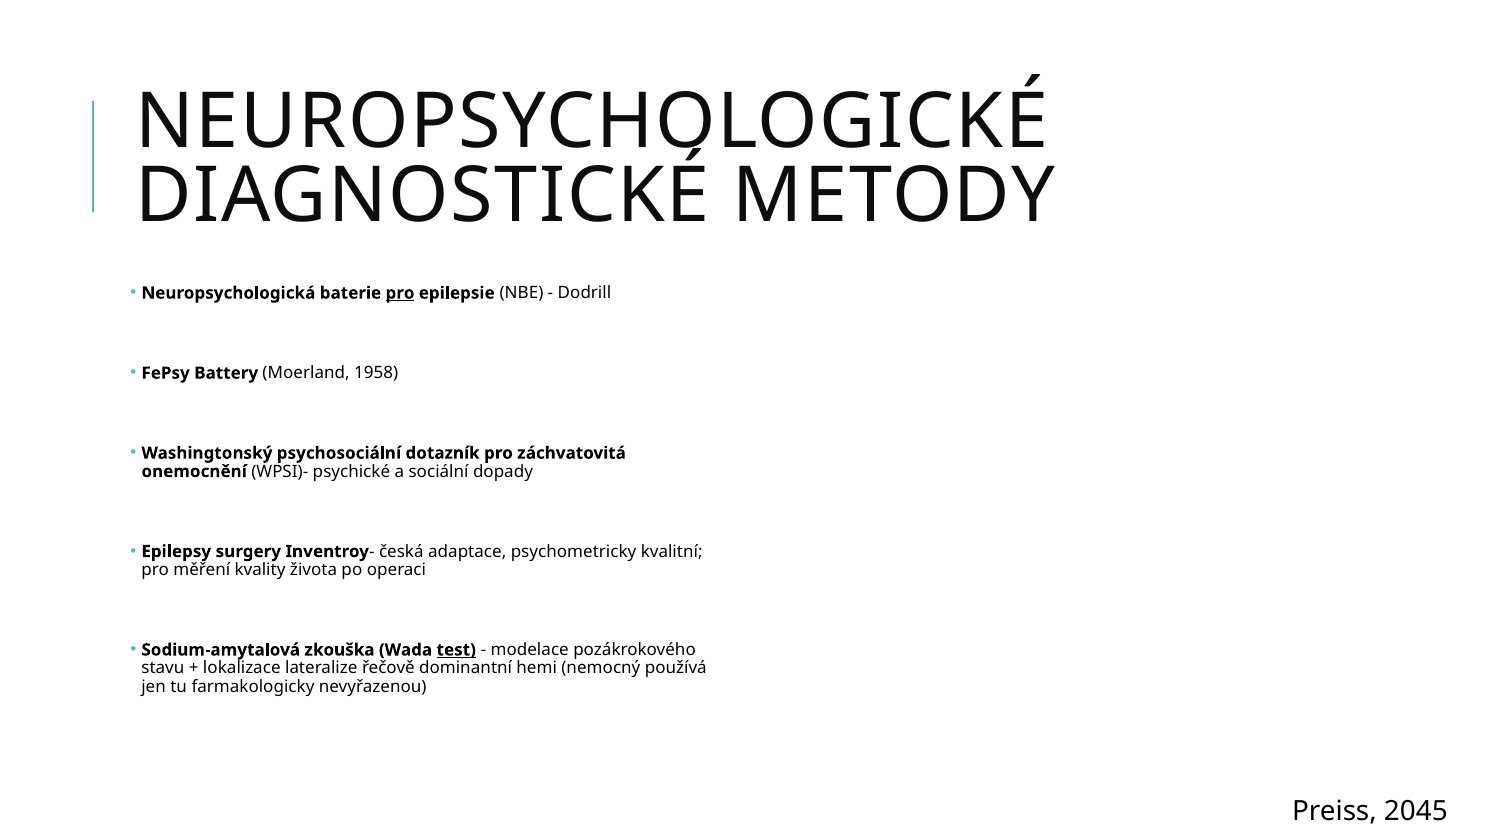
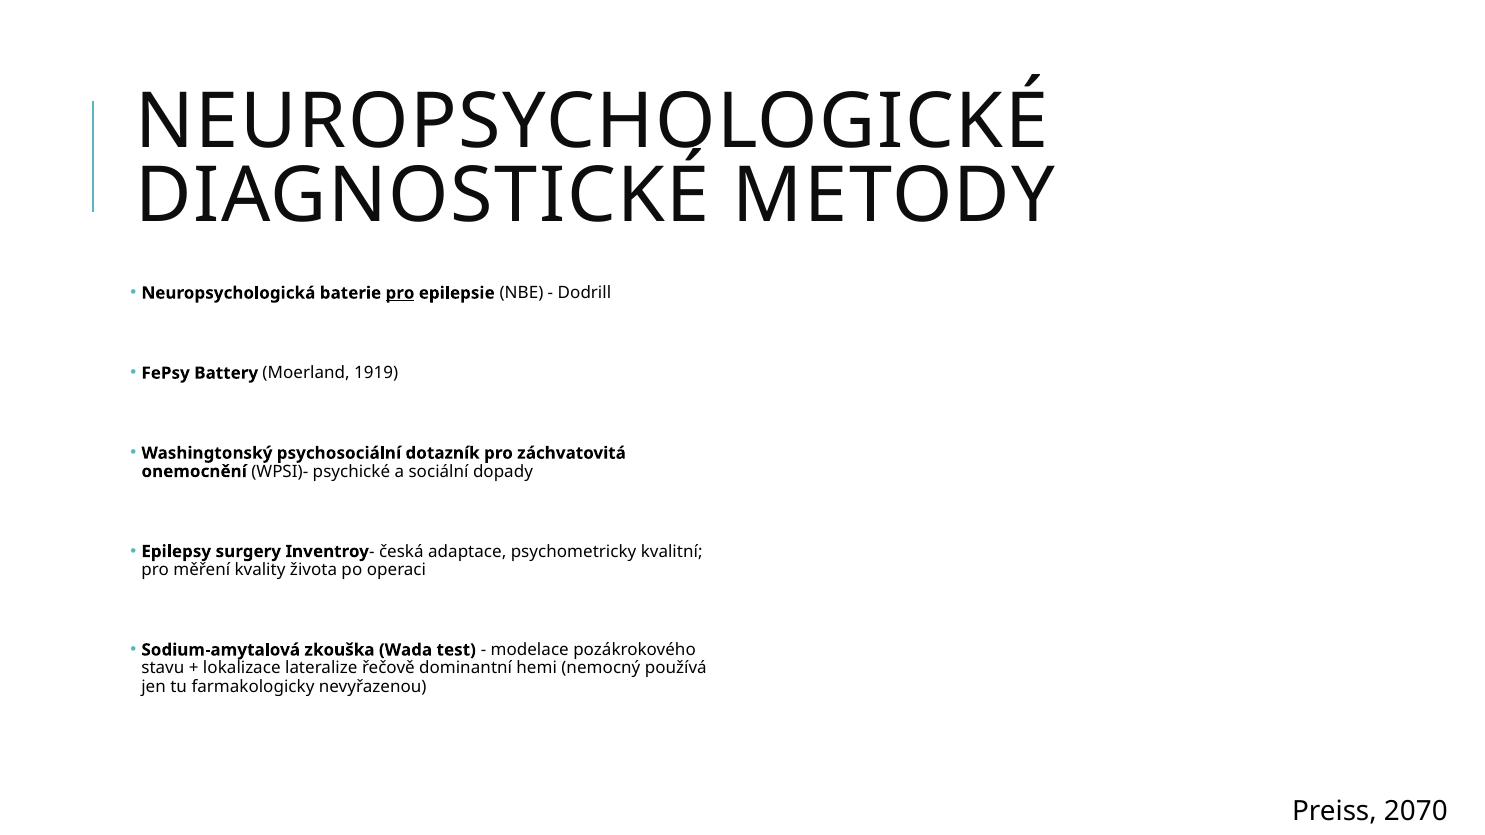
1958: 1958 -> 1919
test underline: present -> none
2045: 2045 -> 2070
